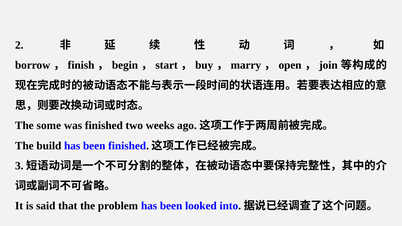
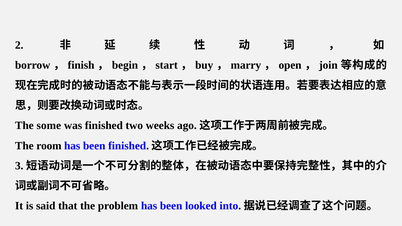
build: build -> room
